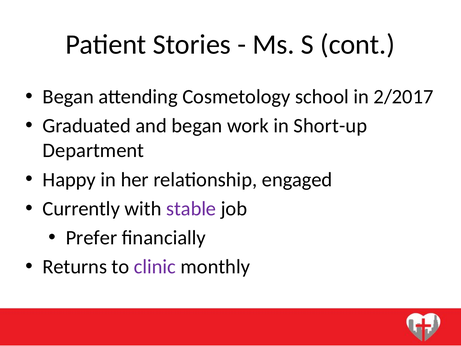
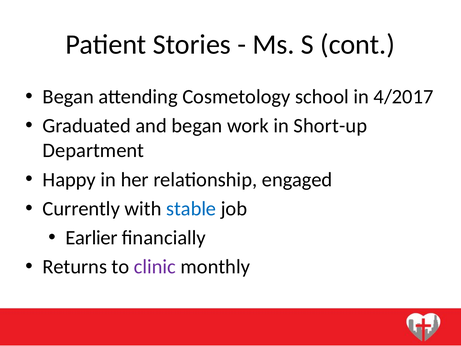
2/2017: 2/2017 -> 4/2017
stable colour: purple -> blue
Prefer: Prefer -> Earlier
